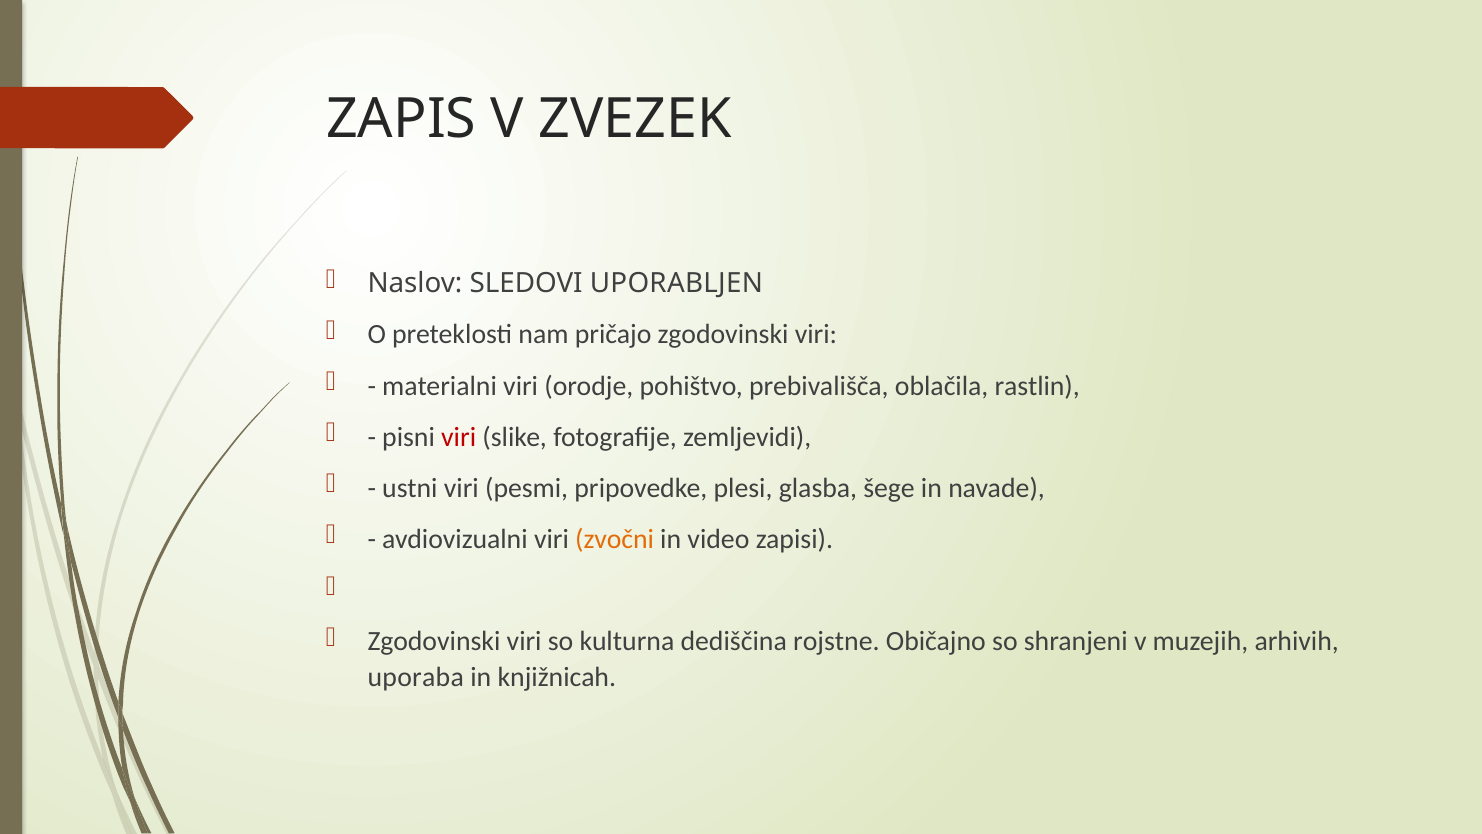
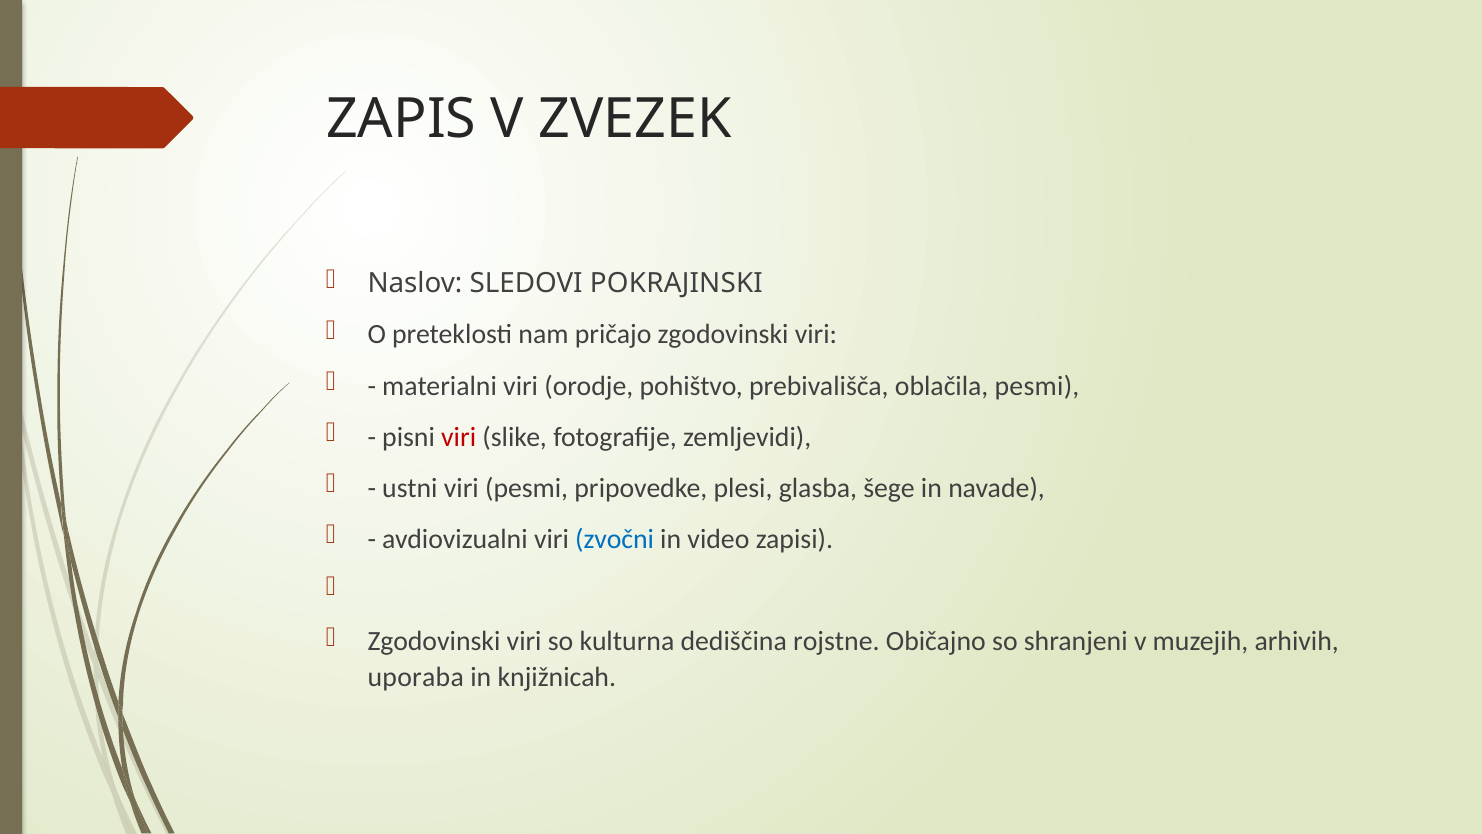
UPORABLJEN: UPORABLJEN -> POKRAJINSKI
oblačila rastlin: rastlin -> pesmi
zvočni colour: orange -> blue
